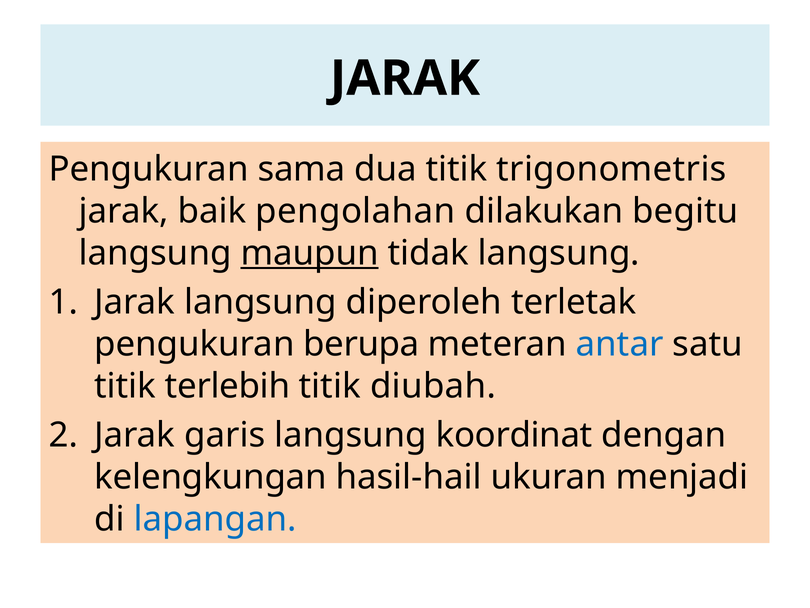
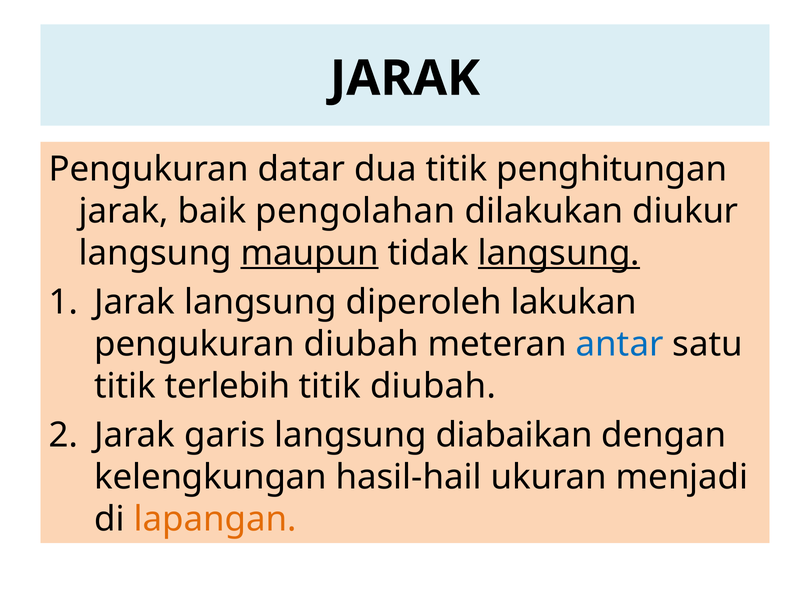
sama: sama -> datar
trigonometris: trigonometris -> penghitungan
begitu: begitu -> diukur
langsung at (559, 253) underline: none -> present
terletak: terletak -> lakukan
pengukuran berupa: berupa -> diubah
koordinat: koordinat -> diabaikan
lapangan colour: blue -> orange
